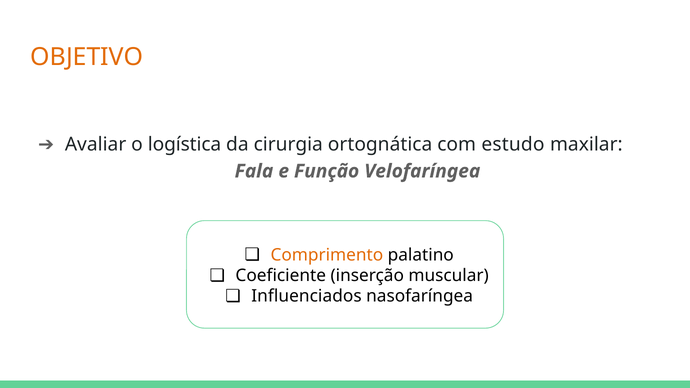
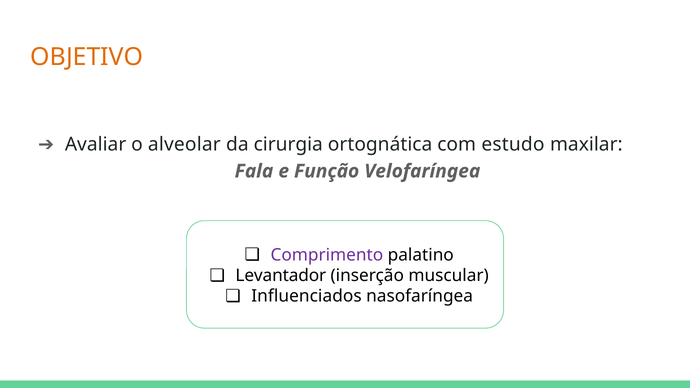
logística: logística -> alveolar
Comprimento colour: orange -> purple
Coeficiente: Coeficiente -> Levantador
